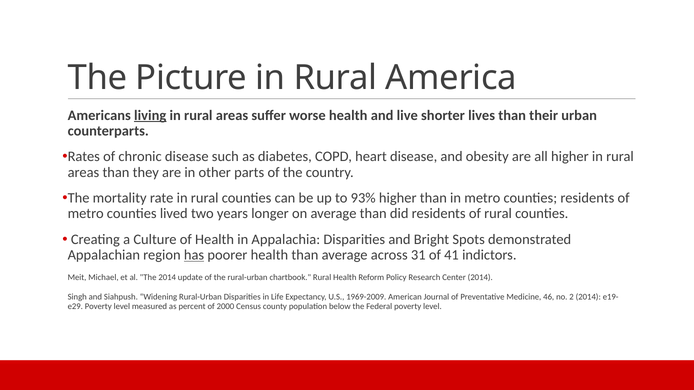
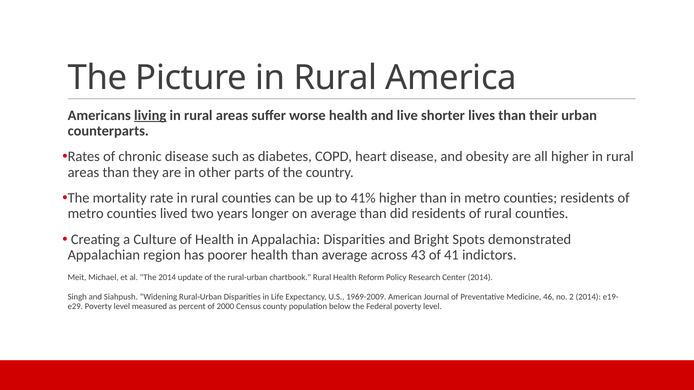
93%: 93% -> 41%
has underline: present -> none
31: 31 -> 43
